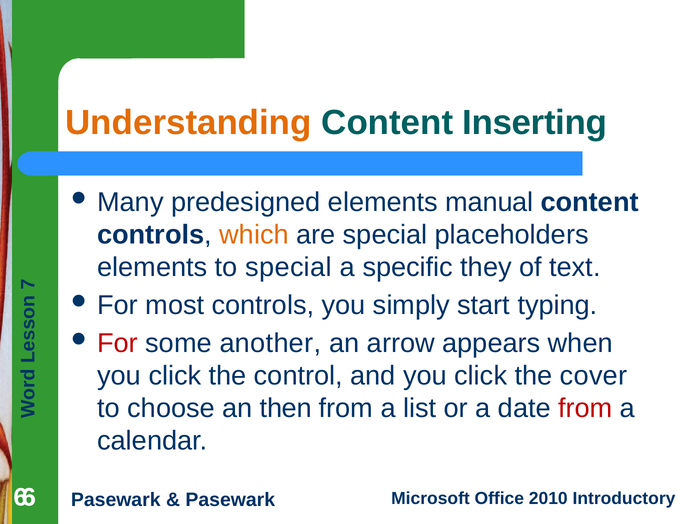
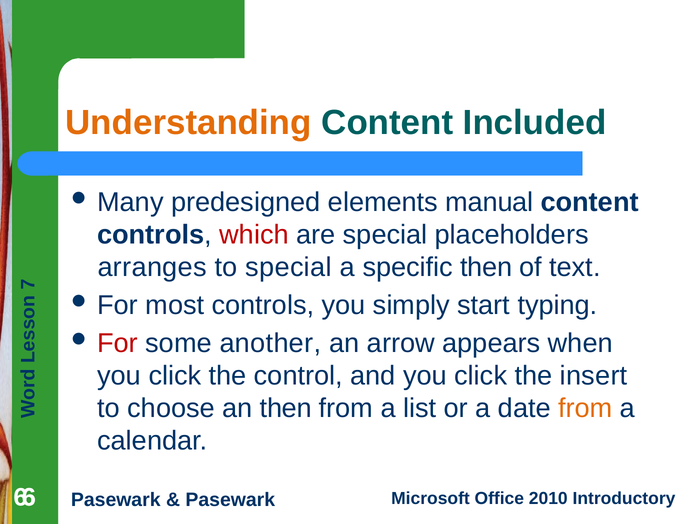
Inserting: Inserting -> Included
which colour: orange -> red
elements at (152, 267): elements -> arranges
specific they: they -> then
cover: cover -> insert
from at (585, 408) colour: red -> orange
